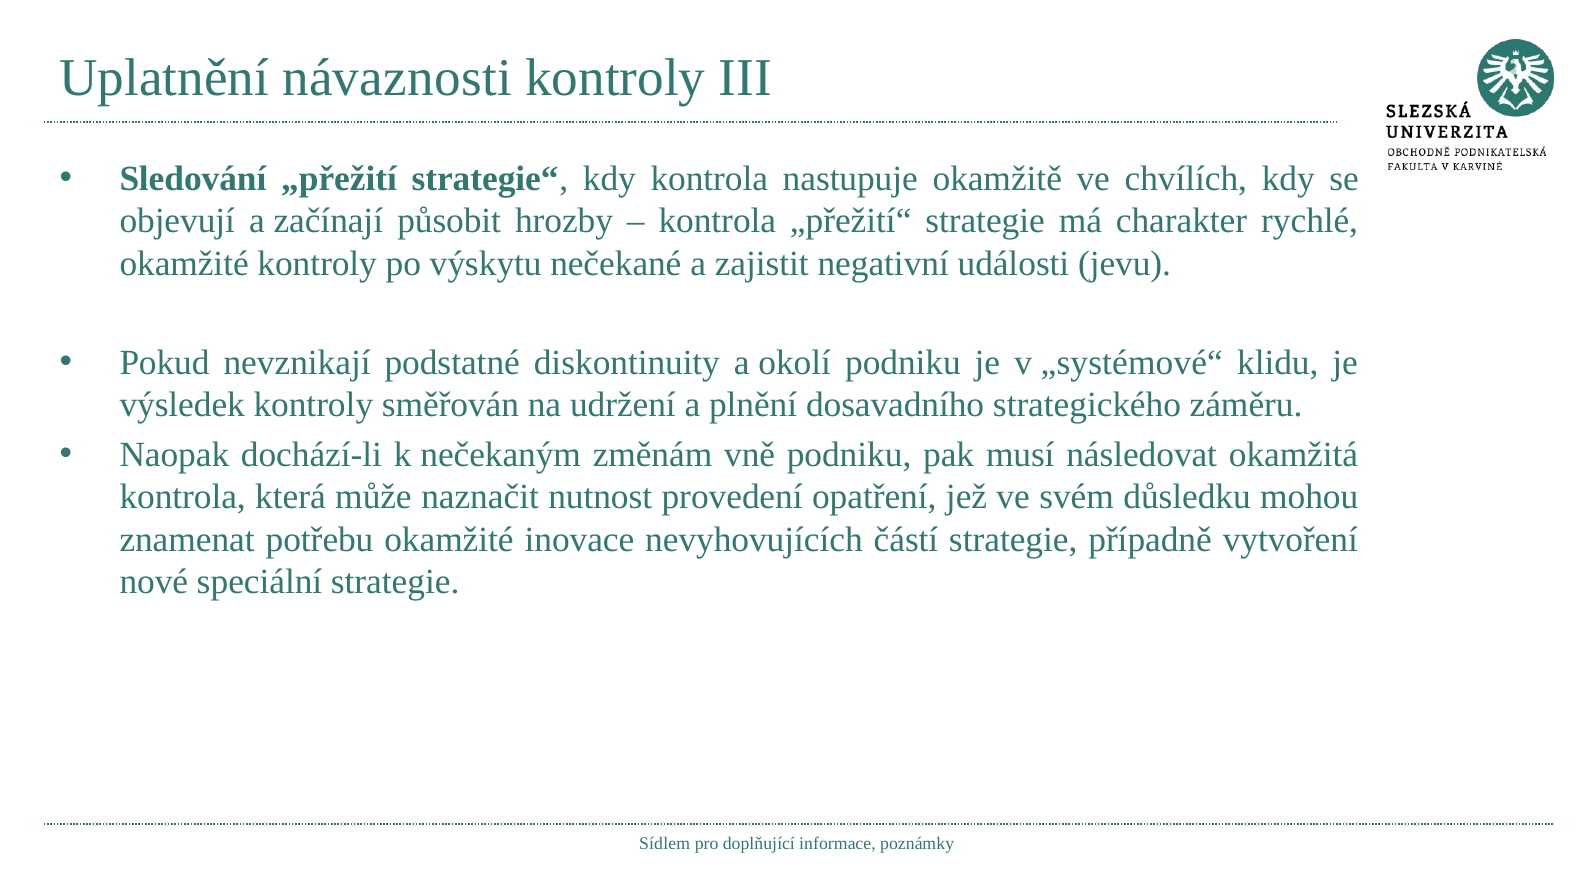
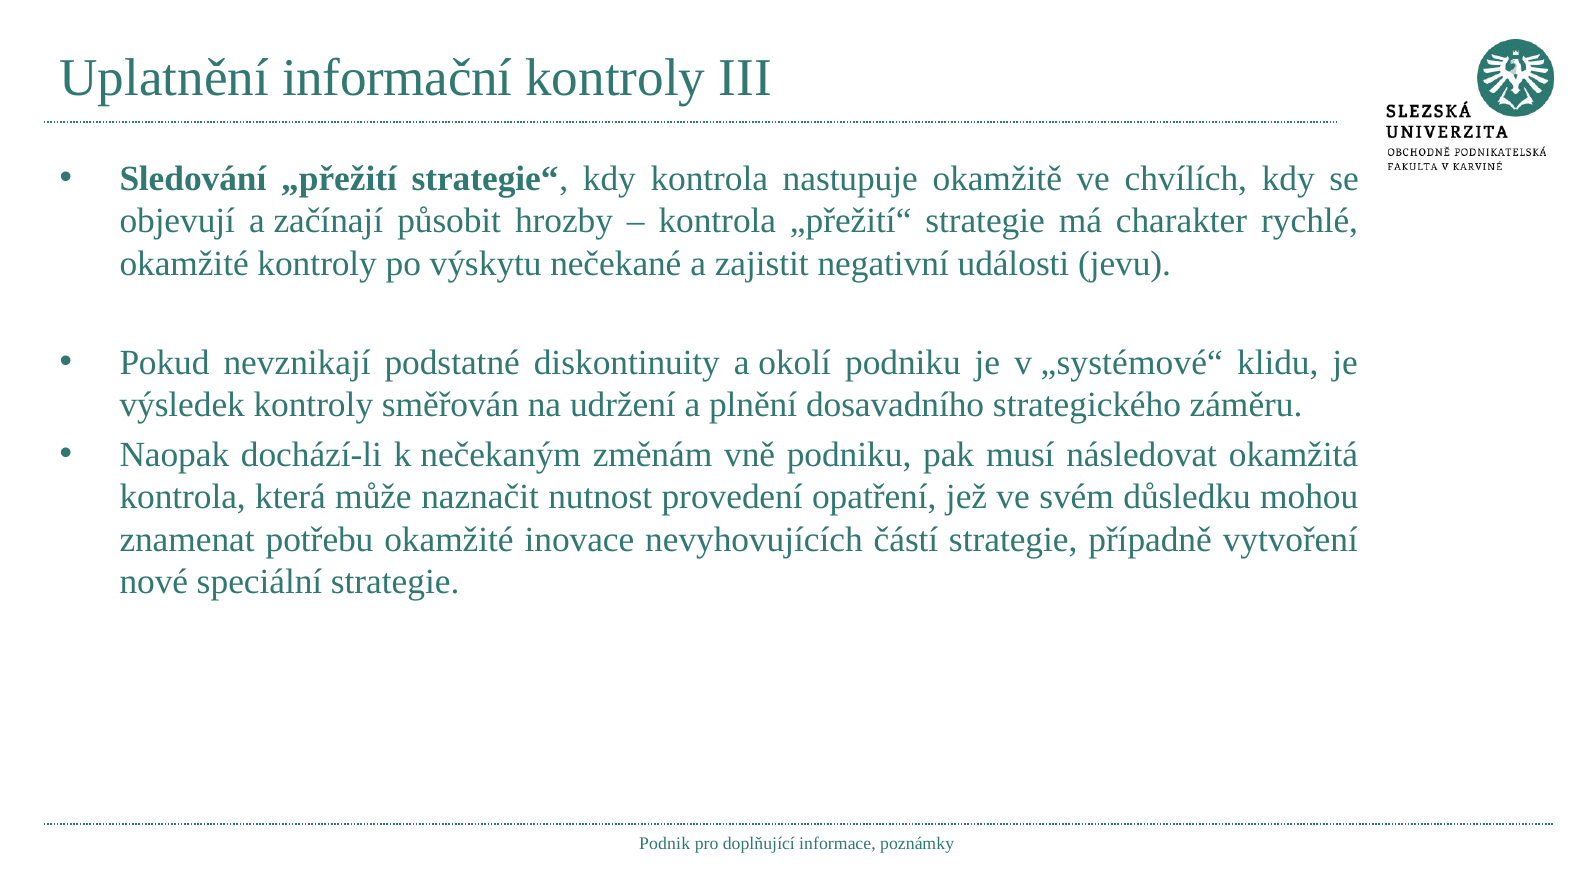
návaznosti: návaznosti -> informační
Sídlem: Sídlem -> Podnik
